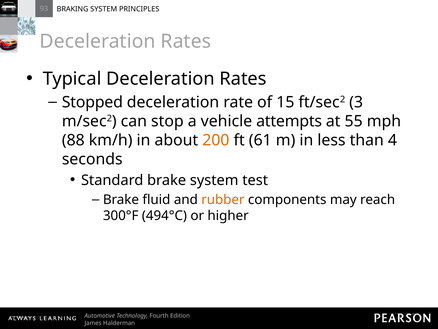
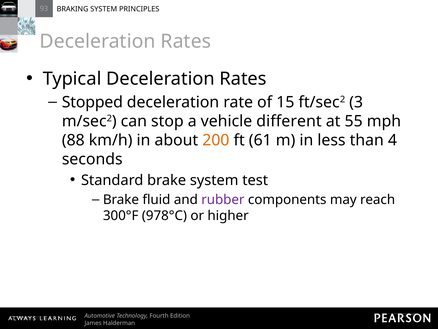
attempts: attempts -> different
rubber colour: orange -> purple
494°C: 494°C -> 978°C
